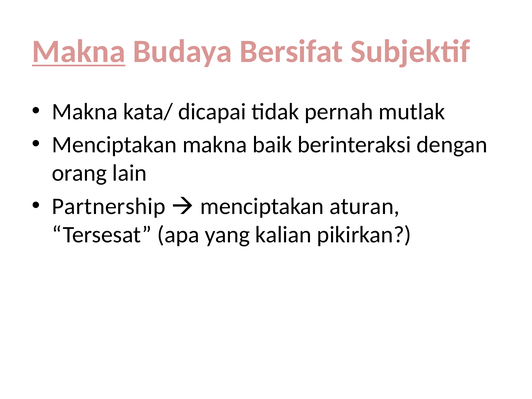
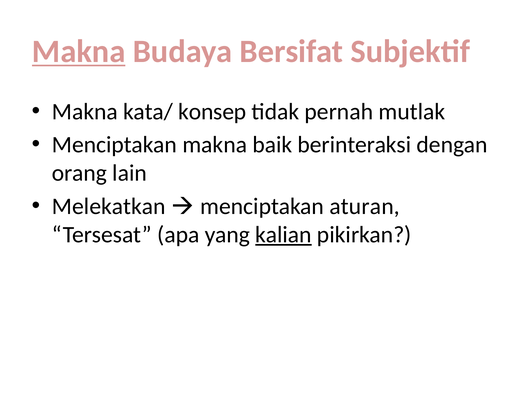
dicapai: dicapai -> konsep
Partnership: Partnership -> Melekatkan
kalian underline: none -> present
